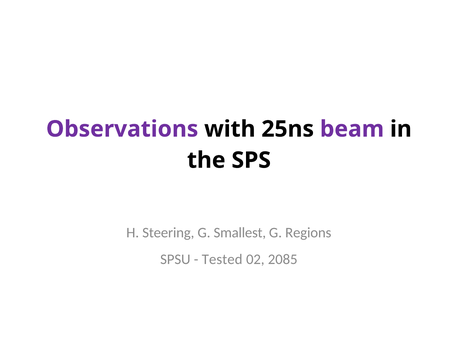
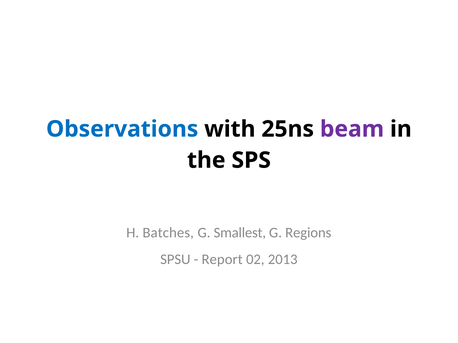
Observations colour: purple -> blue
Steering: Steering -> Batches
Tested: Tested -> Report
2085: 2085 -> 2013
